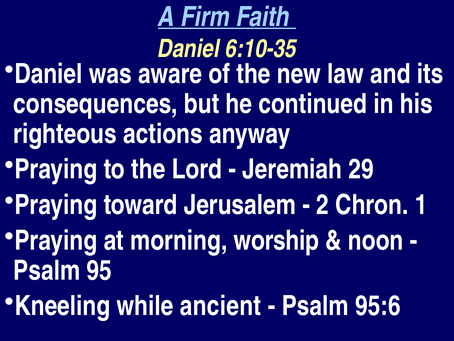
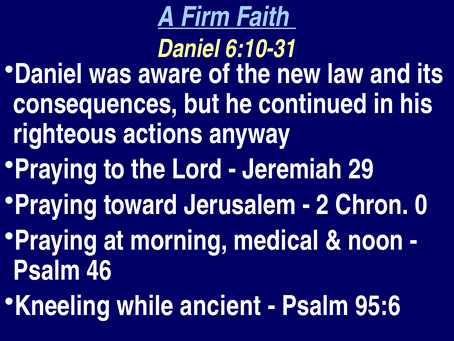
6:10-35: 6:10-35 -> 6:10-31
1: 1 -> 0
worship: worship -> medical
95: 95 -> 46
